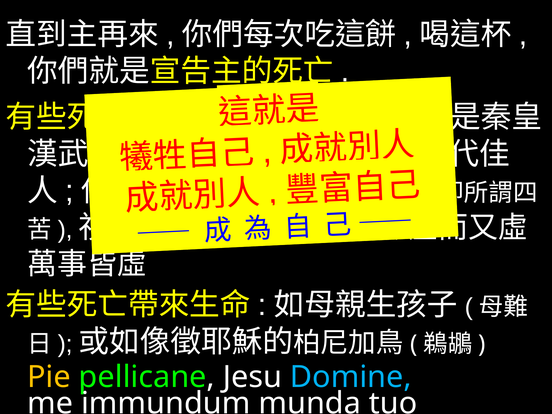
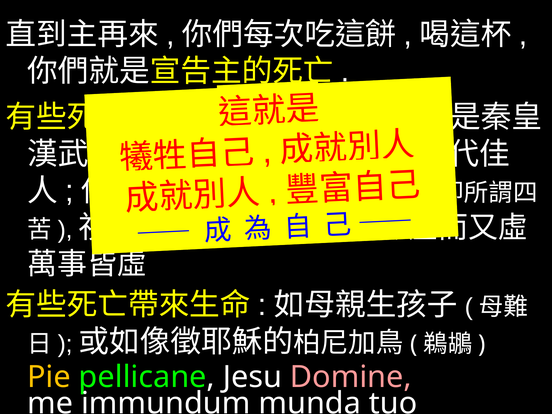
Domine colour: light blue -> pink
